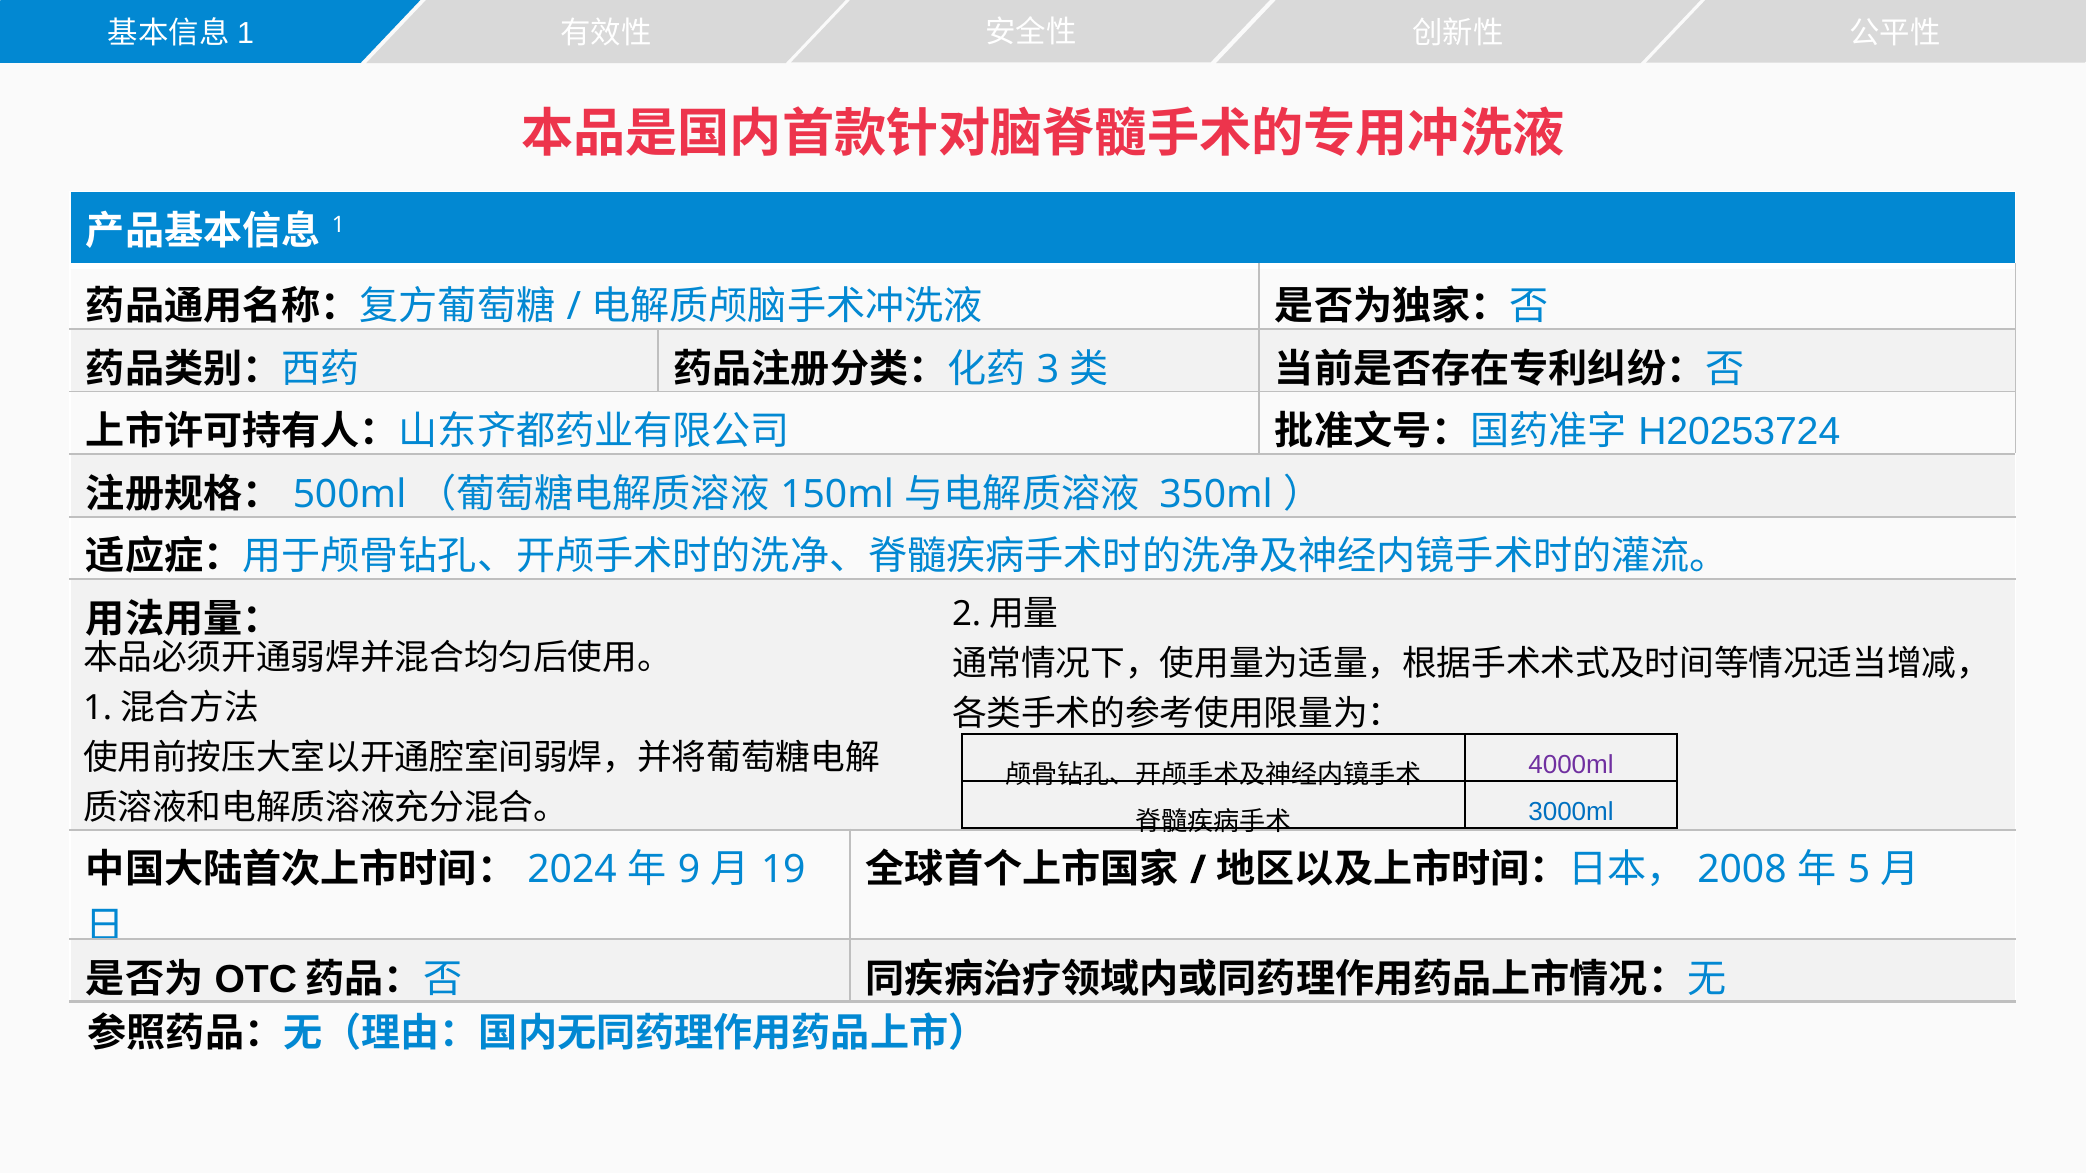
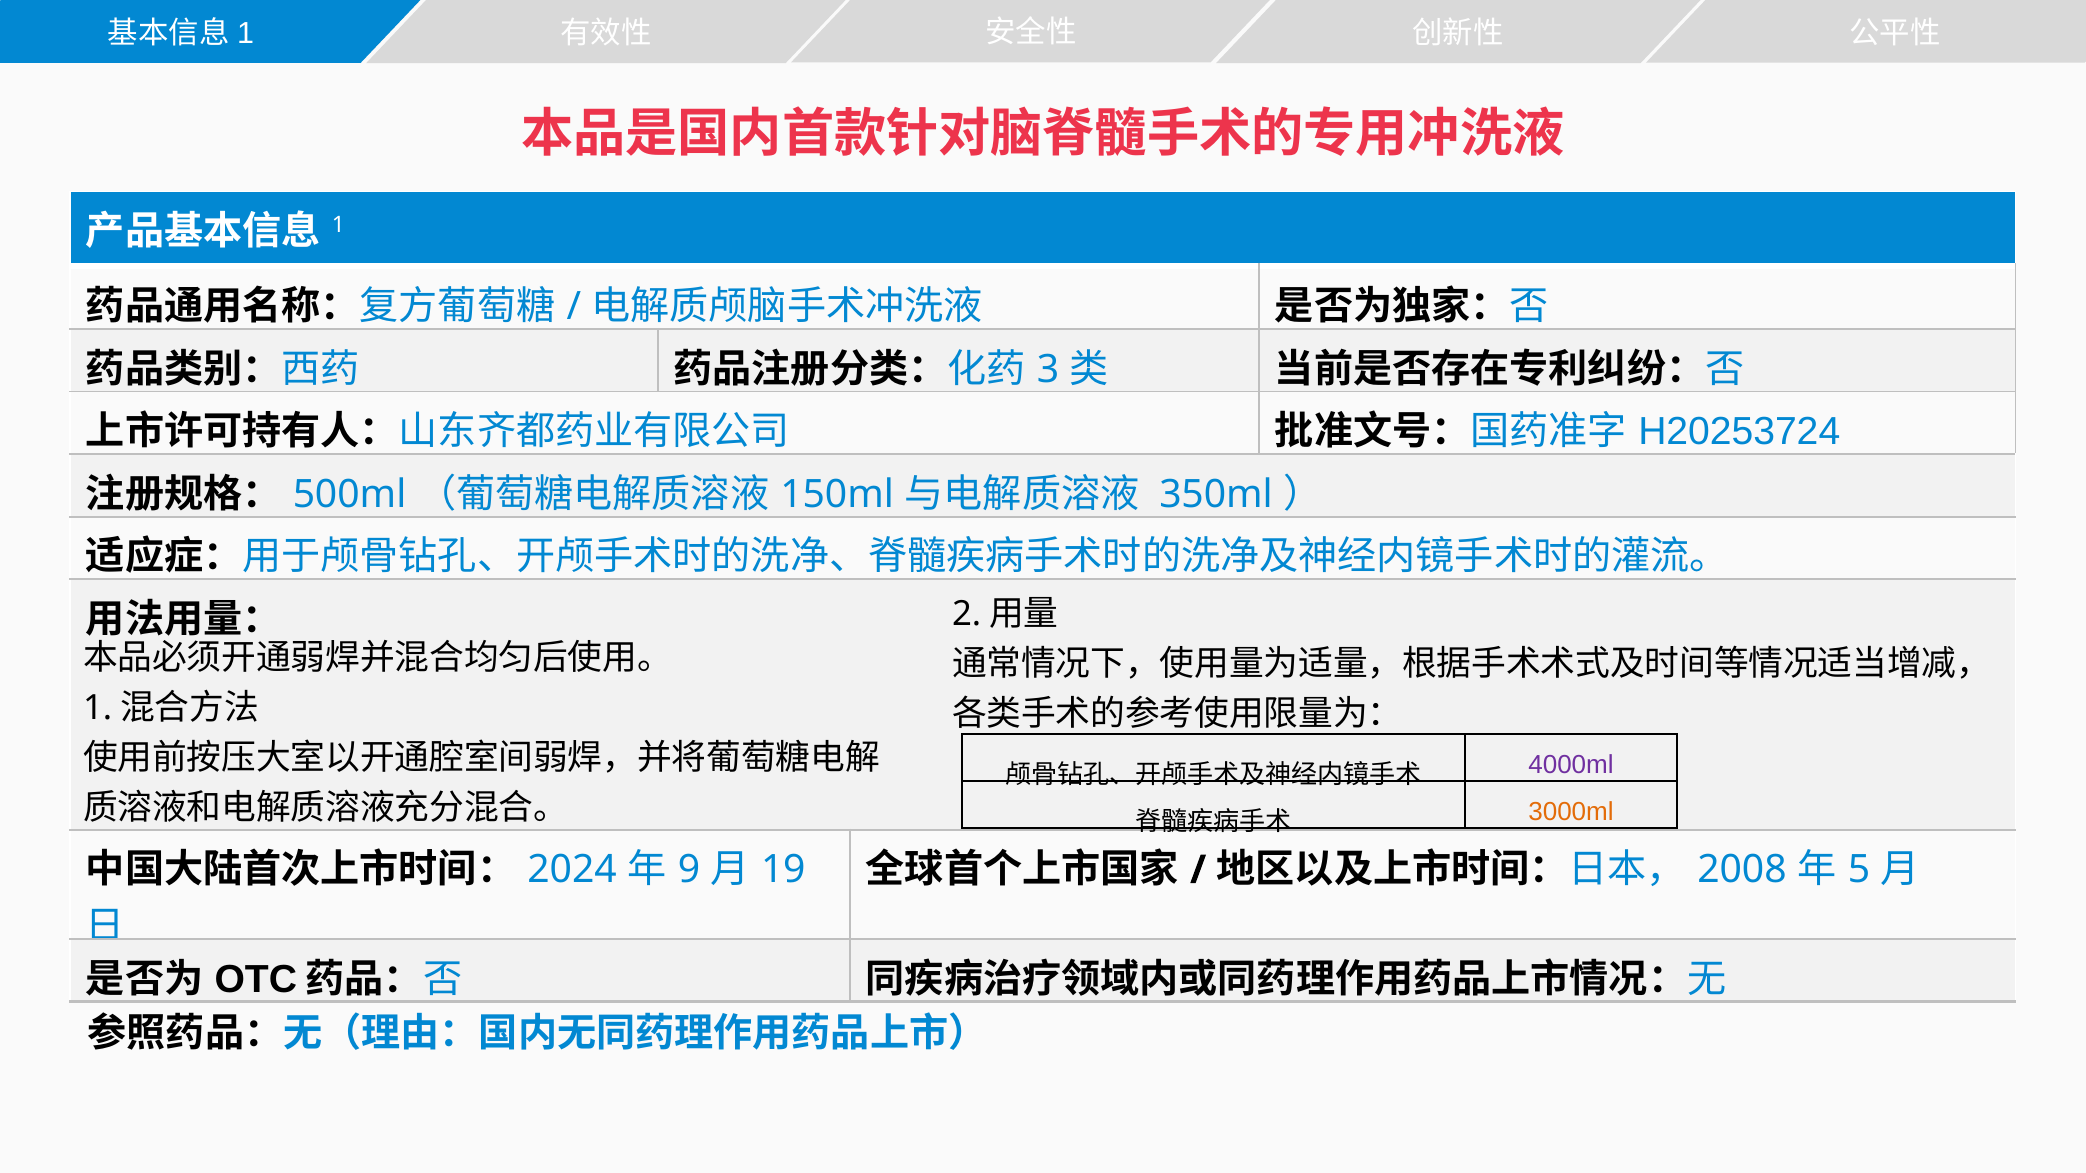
3000ml colour: blue -> orange
